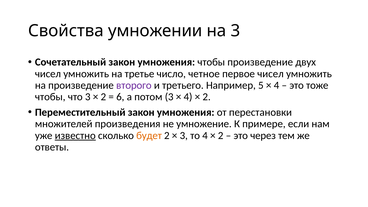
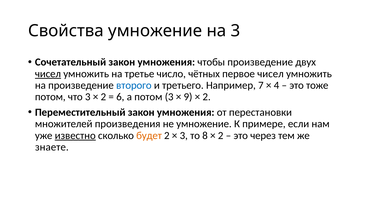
Свойства умножении: умножении -> умножение
чисел at (48, 74) underline: none -> present
четное: четное -> чётных
второго colour: purple -> blue
5: 5 -> 7
чтобы at (50, 97): чтобы -> потом
4 at (188, 97): 4 -> 9
то 4: 4 -> 8
ответы: ответы -> знаете
